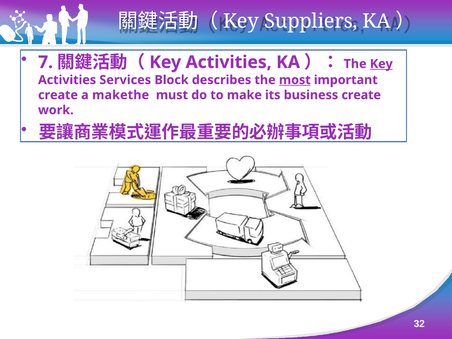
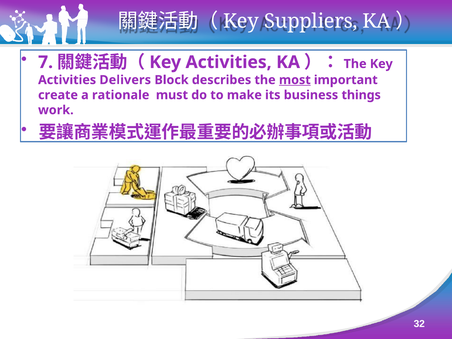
Key at (381, 64) underline: present -> none
Services: Services -> Delivers
makethe: makethe -> rationale
business create: create -> things
